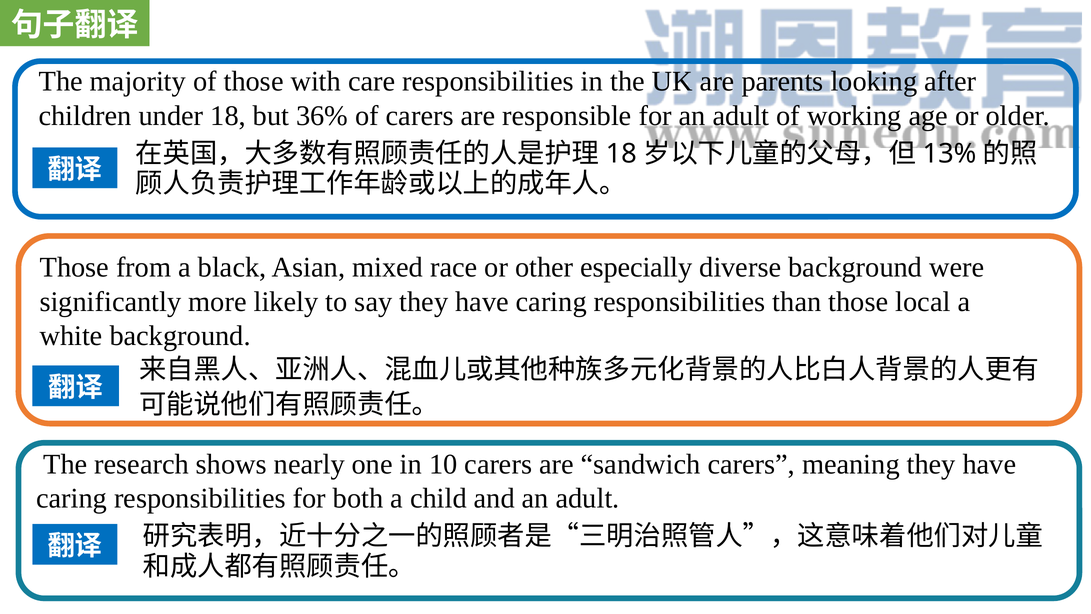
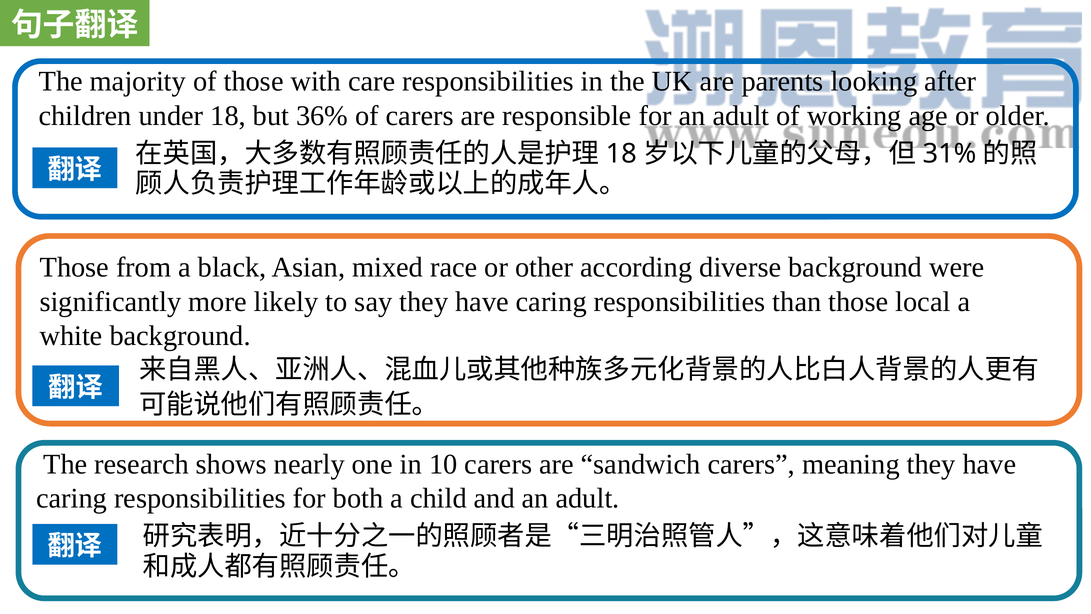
13%: 13% -> 31%
especially: especially -> according
